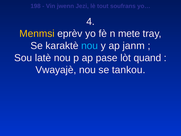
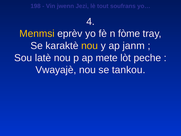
mete: mete -> fòme
nou at (90, 46) colour: light blue -> yellow
pase: pase -> mete
quand: quand -> peche
